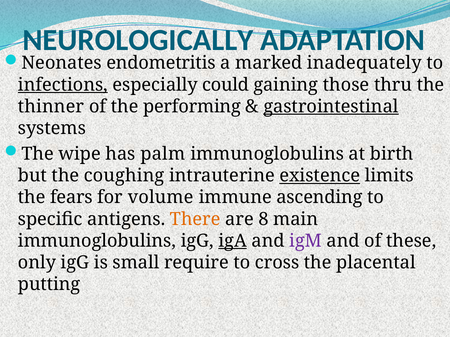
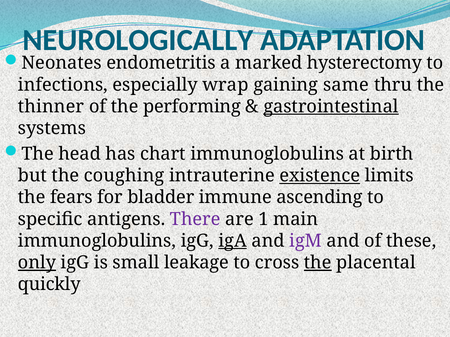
inadequately: inadequately -> hysterectomy
infections underline: present -> none
could: could -> wrap
those: those -> same
wipe: wipe -> head
palm: palm -> chart
volume: volume -> bladder
There colour: orange -> purple
8: 8 -> 1
only underline: none -> present
require: require -> leakage
the at (318, 263) underline: none -> present
putting: putting -> quickly
